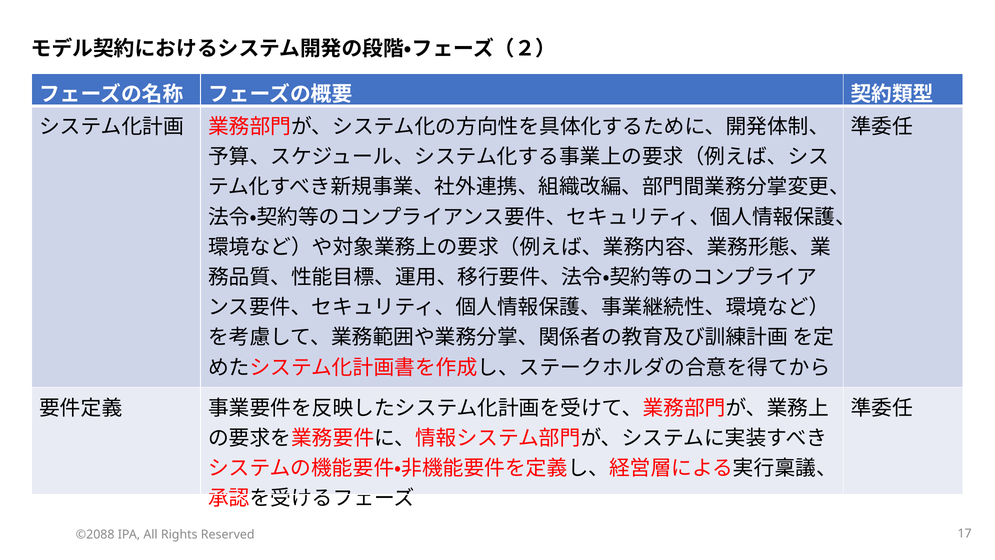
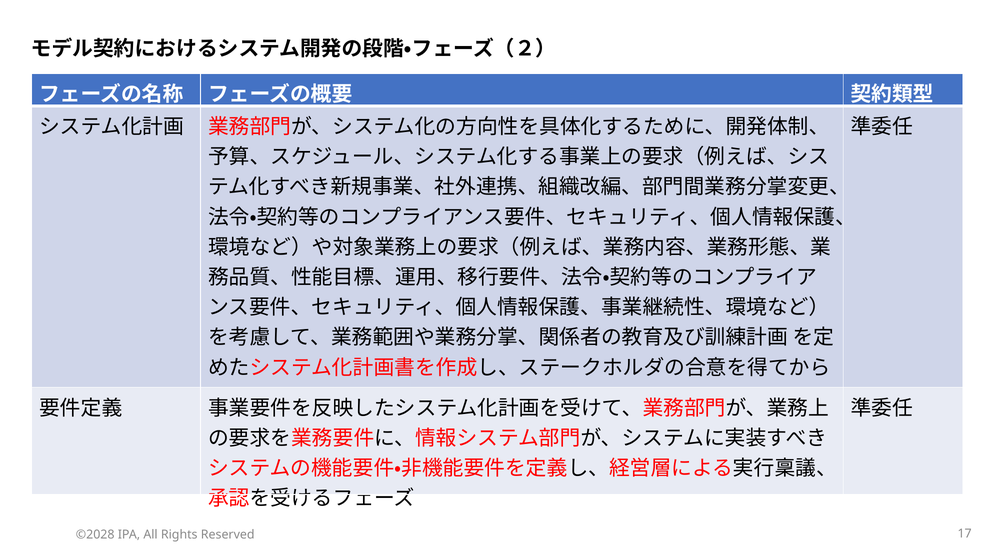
©2088: ©2088 -> ©2028
